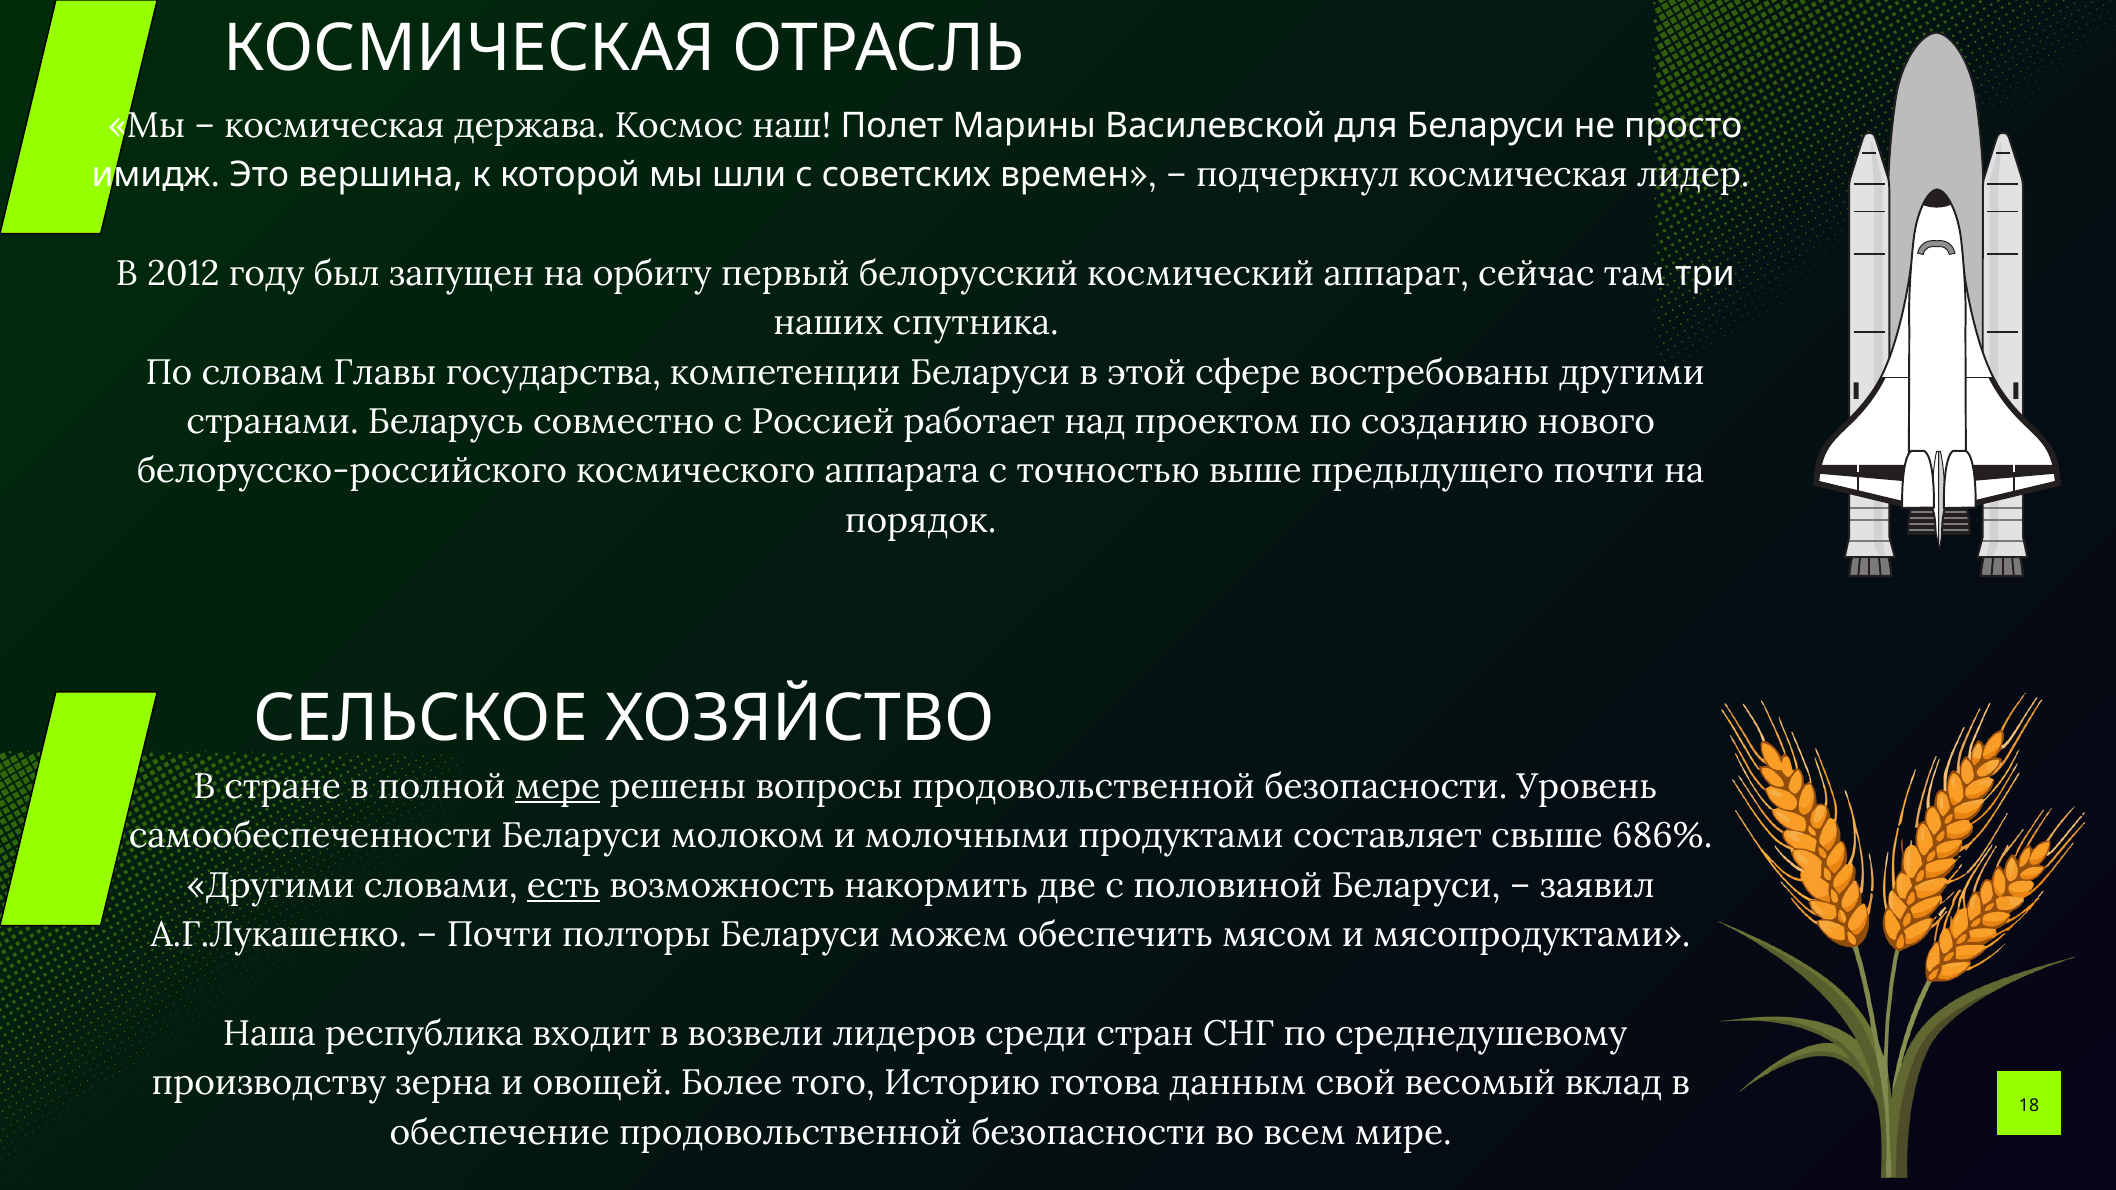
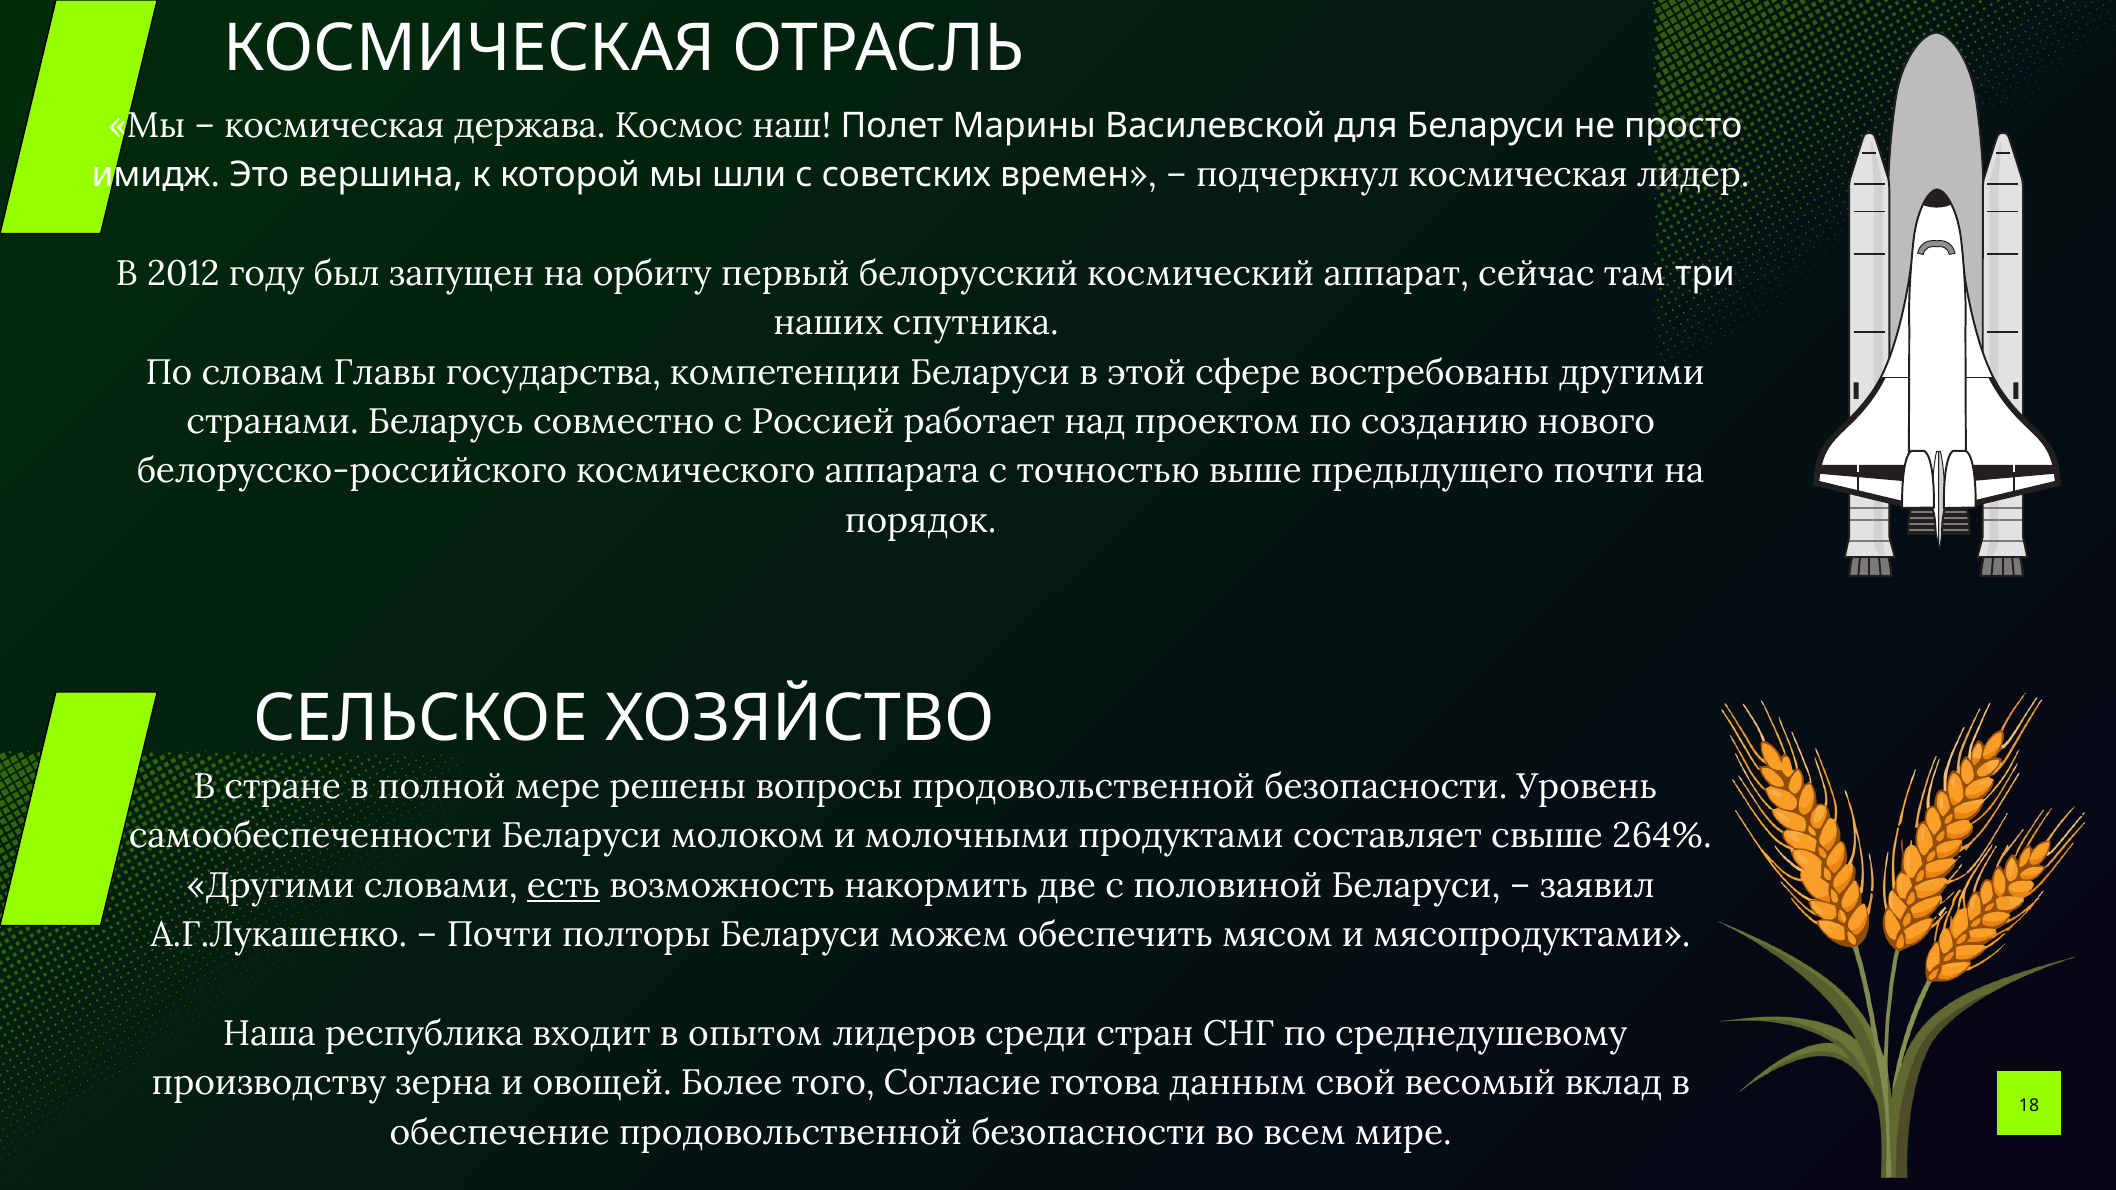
мере underline: present -> none
686%: 686% -> 264%
возвели: возвели -> опытом
Историю: Историю -> Согласие
